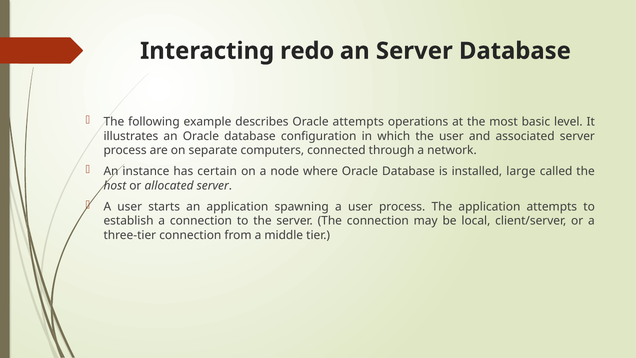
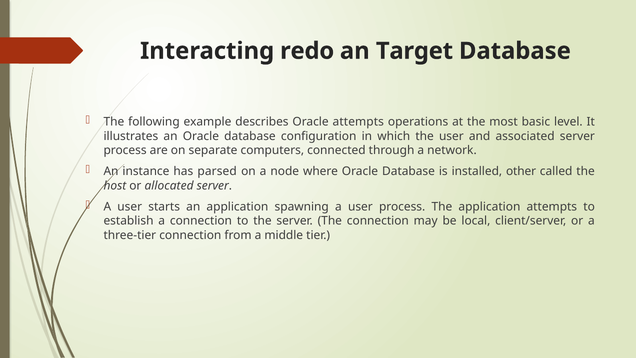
an Server: Server -> Target
certain: certain -> parsed
large: large -> other
